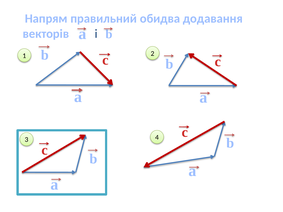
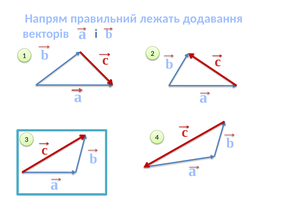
обидва: обидва -> лежать
